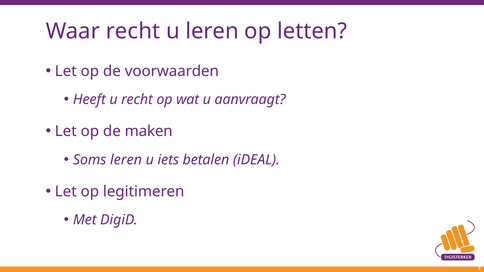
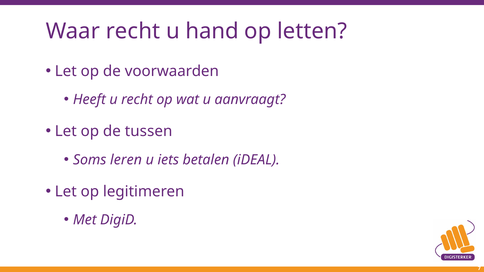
u leren: leren -> hand
maken: maken -> tussen
